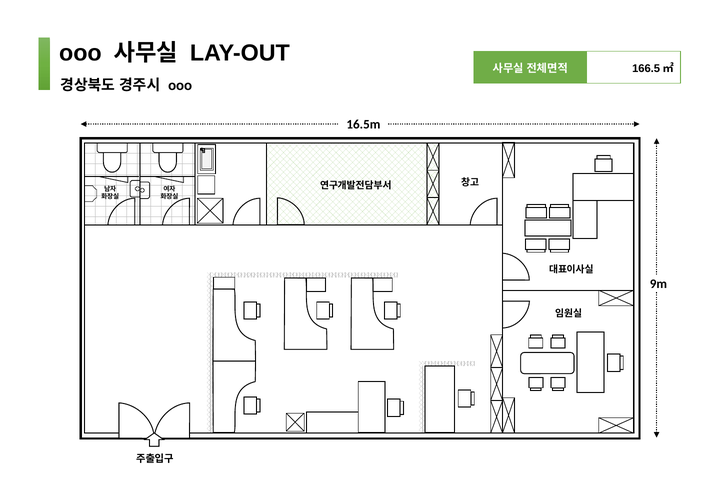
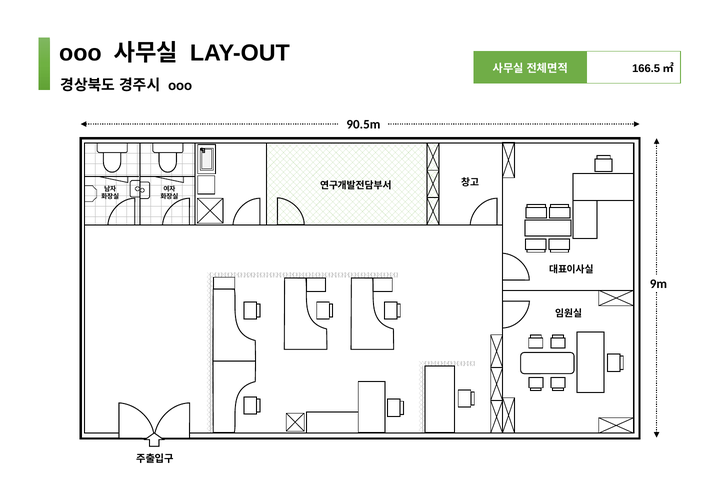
16.5m: 16.5m -> 90.5m
